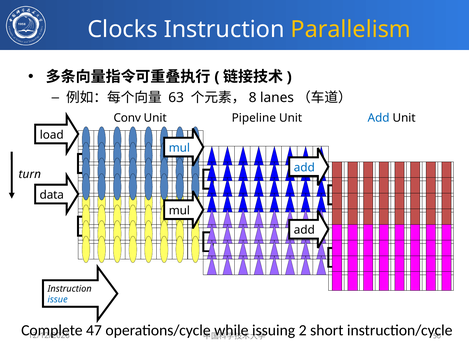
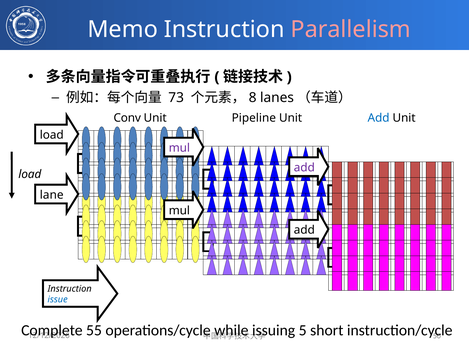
Clocks: Clocks -> Memo
Parallelism colour: yellow -> pink
63: 63 -> 73
mul at (179, 148) colour: blue -> purple
add at (304, 167) colour: blue -> purple
turn at (30, 174): turn -> load
data: data -> lane
47: 47 -> 55
2: 2 -> 5
